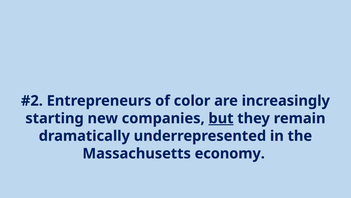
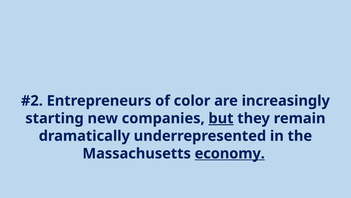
economy underline: none -> present
